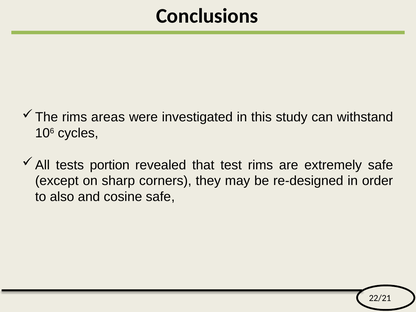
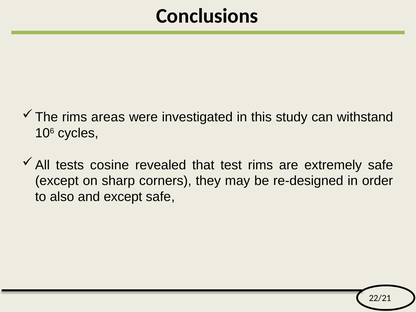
portion: portion -> cosine
and cosine: cosine -> except
